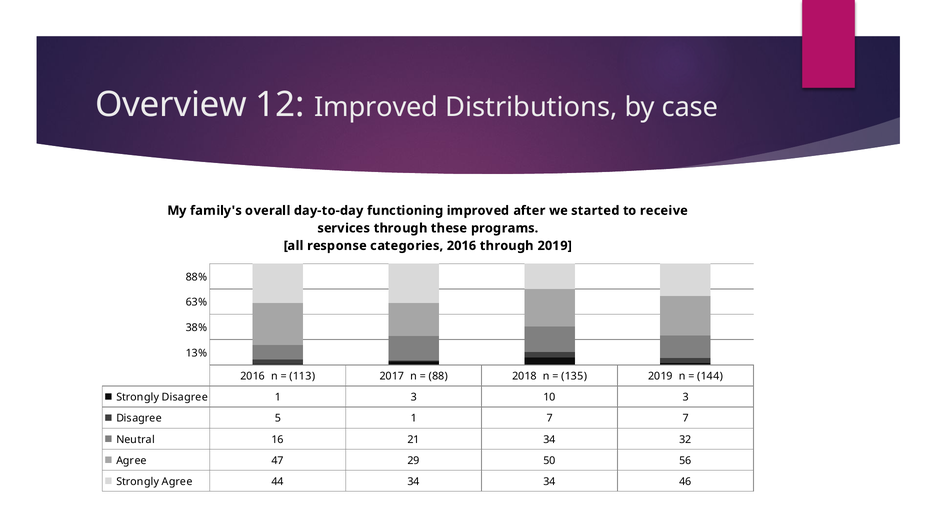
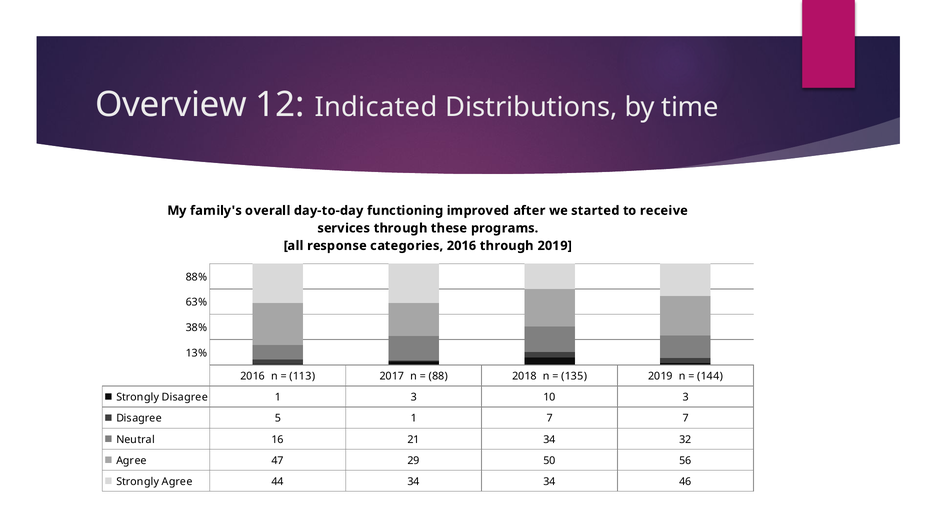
12 Improved: Improved -> Indicated
case: case -> time
